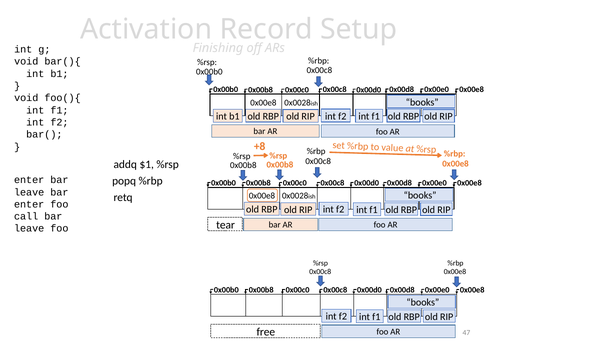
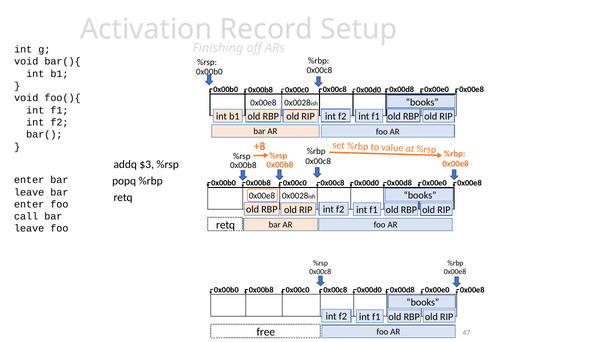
$1: $1 -> $3
tear at (226, 225): tear -> retq
